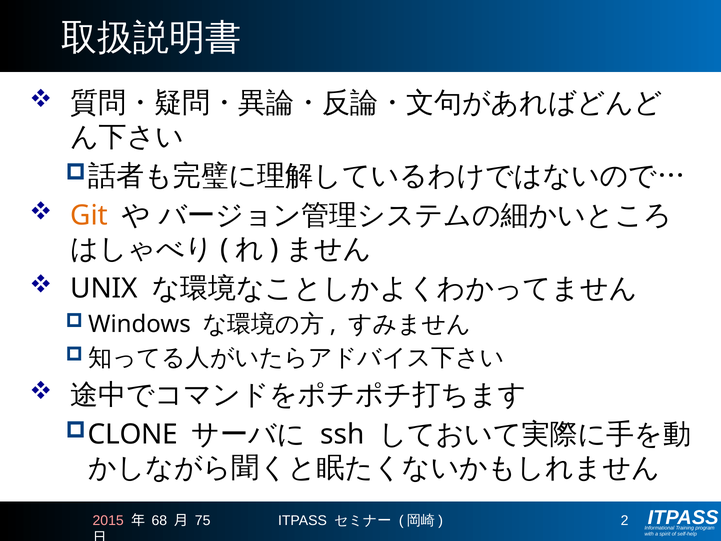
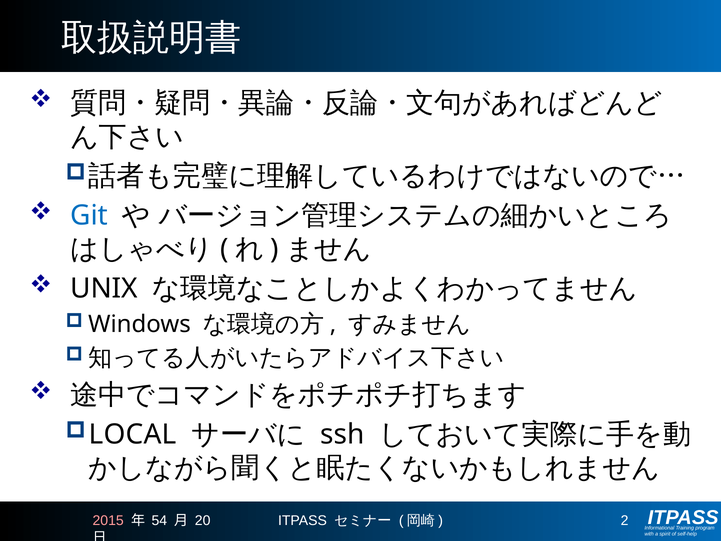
Git colour: orange -> blue
CLONE: CLONE -> LOCAL
68: 68 -> 54
75: 75 -> 20
